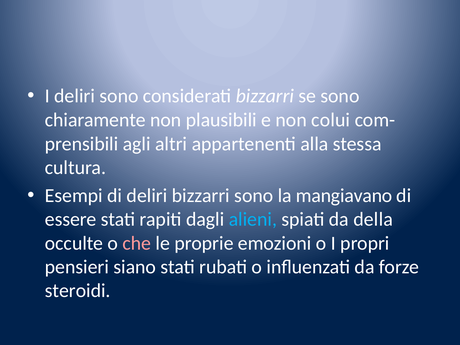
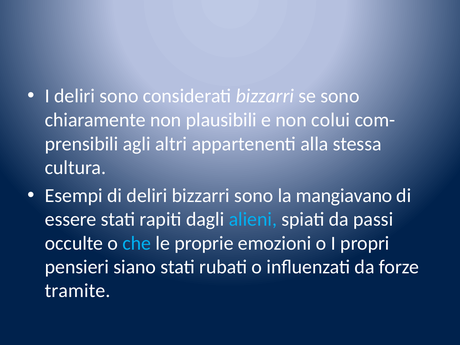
della: della -> passi
che colour: pink -> light blue
steroidi: steroidi -> tramite
